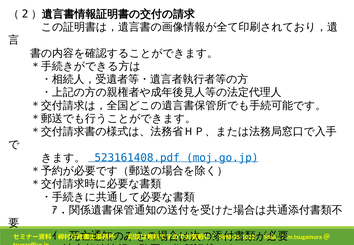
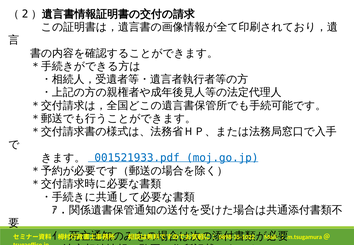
523161408.pdf: 523161408.pdf -> 001521933.pdf
